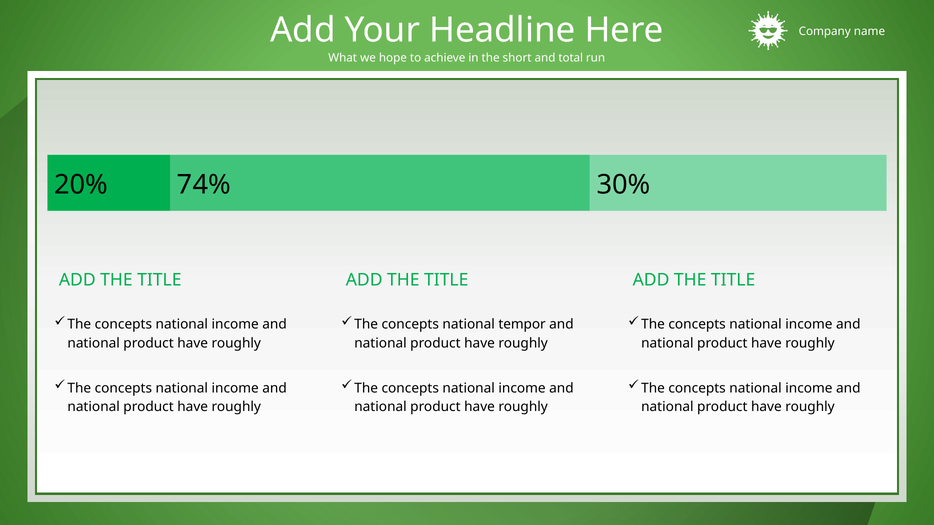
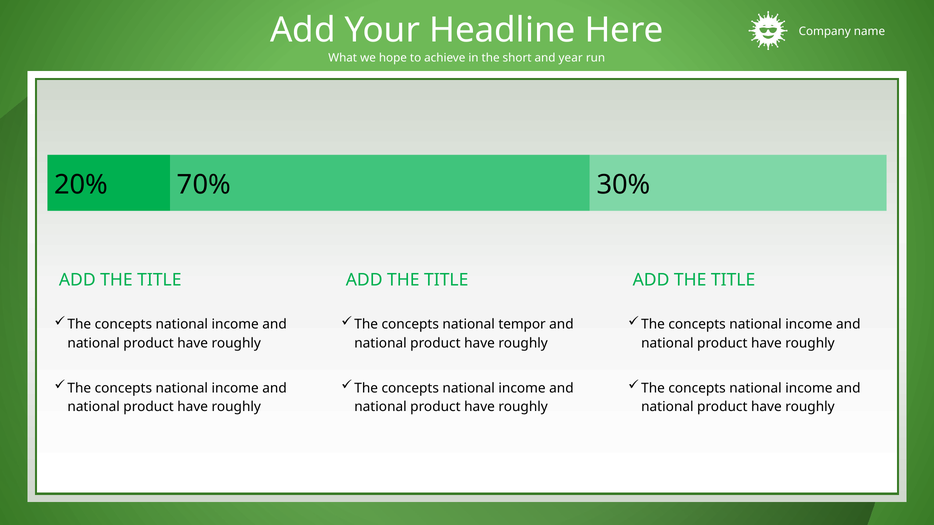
total: total -> year
74%: 74% -> 70%
